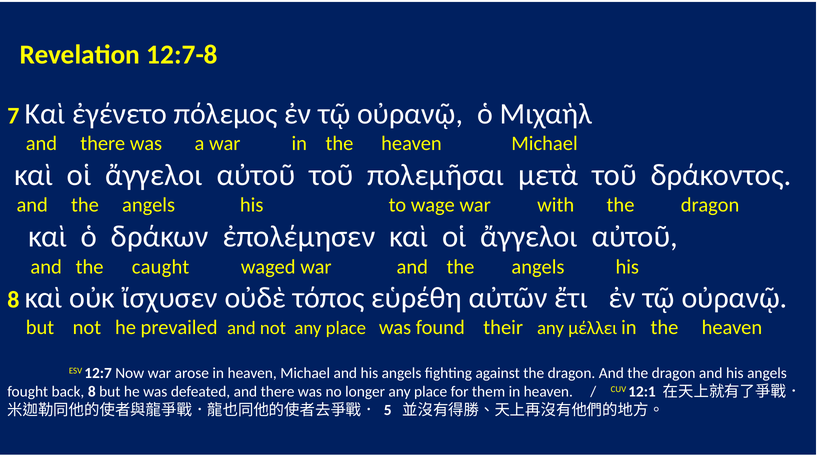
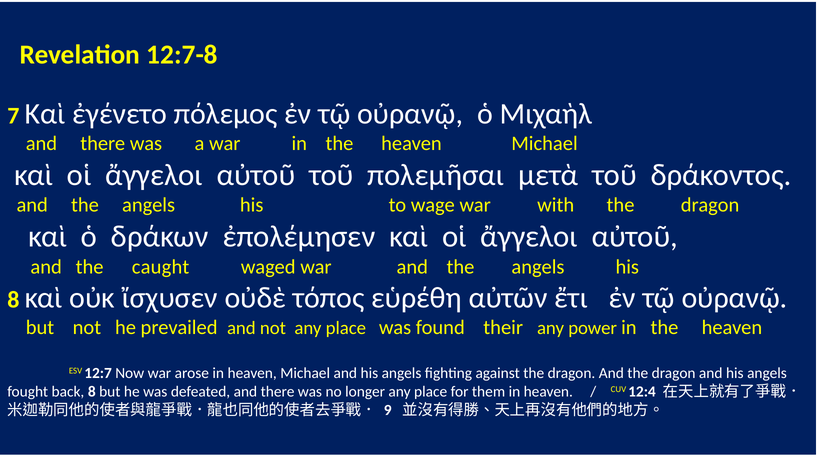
μέλλει: μέλλει -> power
12:1: 12:1 -> 12:4
5: 5 -> 9
